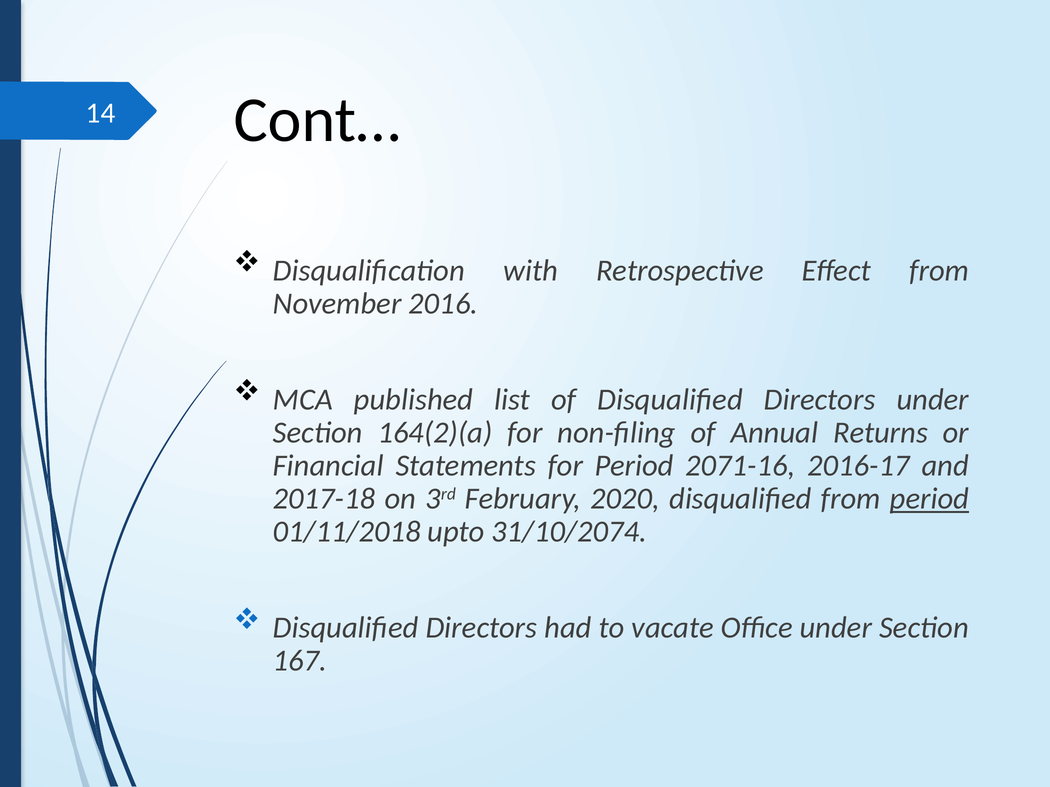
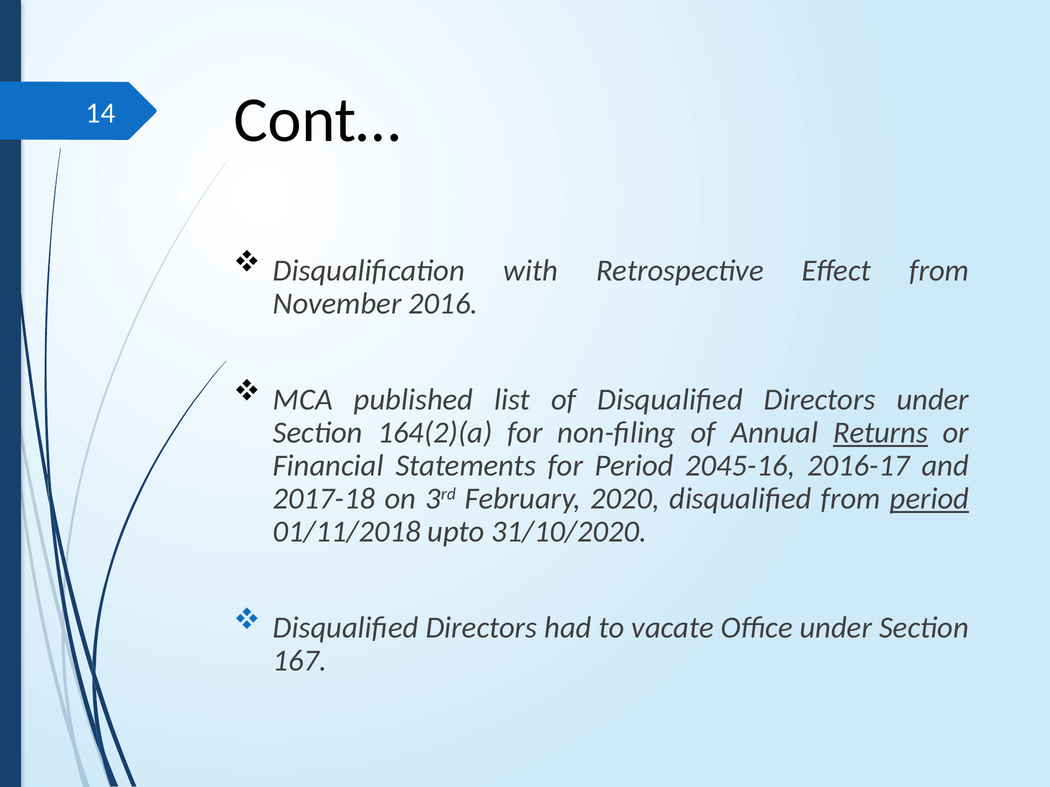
Returns underline: none -> present
2071-16: 2071-16 -> 2045-16
31/10/2074: 31/10/2074 -> 31/10/2020
